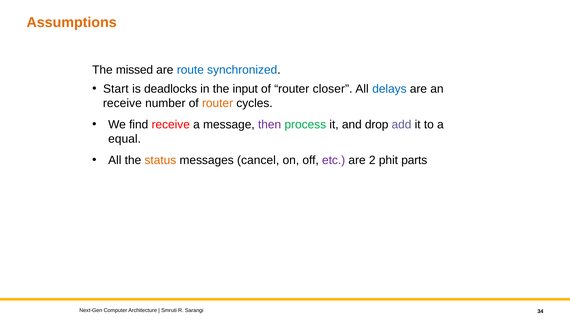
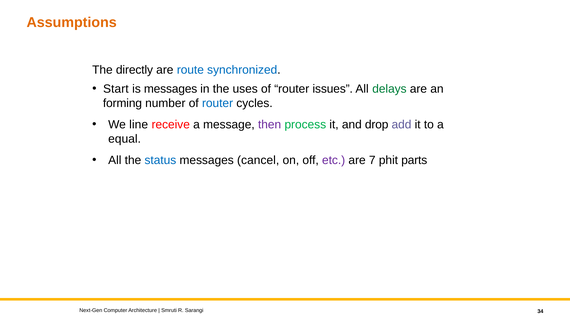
missed: missed -> directly
is deadlocks: deadlocks -> messages
input: input -> uses
closer: closer -> issues
delays colour: blue -> green
receive at (122, 103): receive -> forming
router at (218, 103) colour: orange -> blue
find: find -> line
status colour: orange -> blue
2: 2 -> 7
